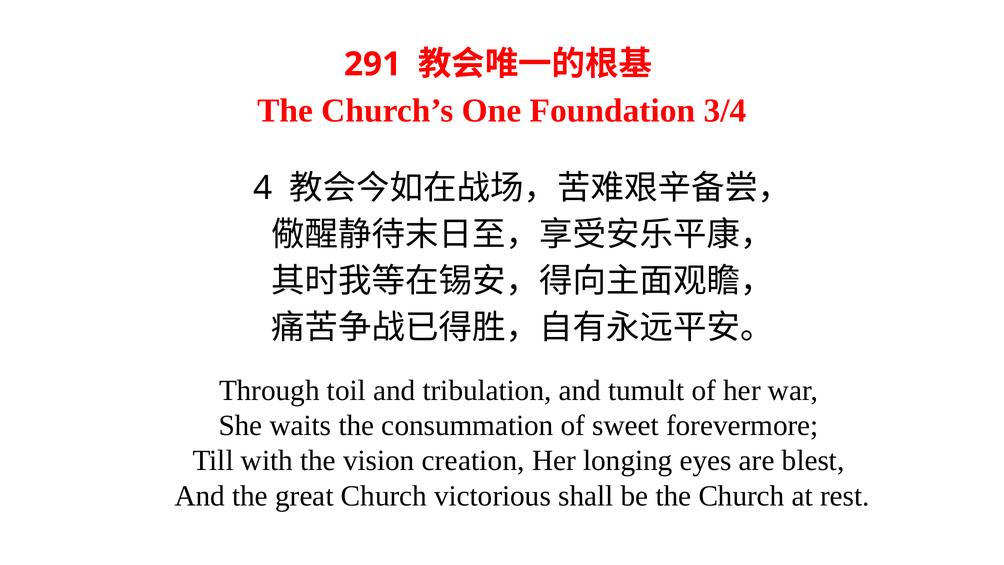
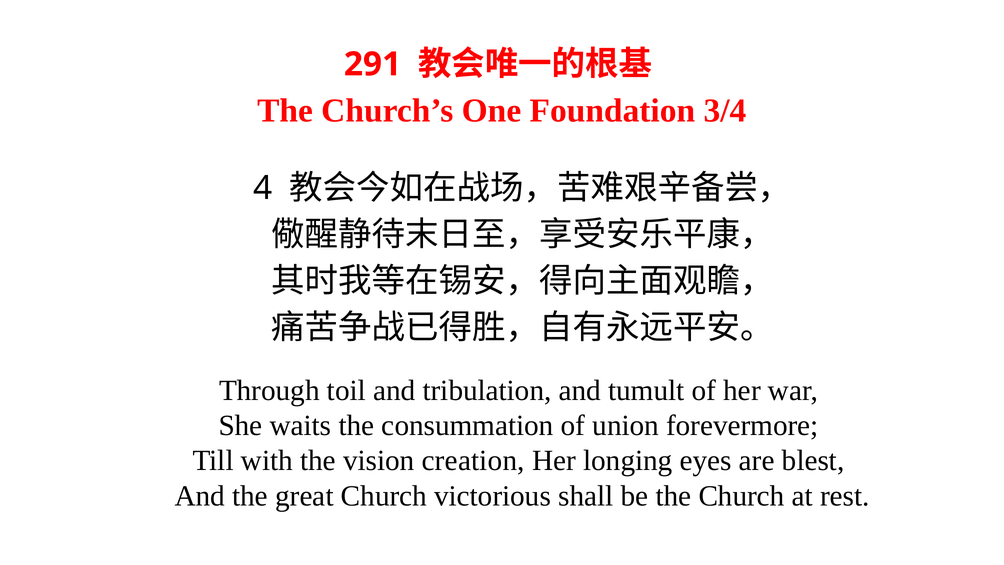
sweet: sweet -> union
